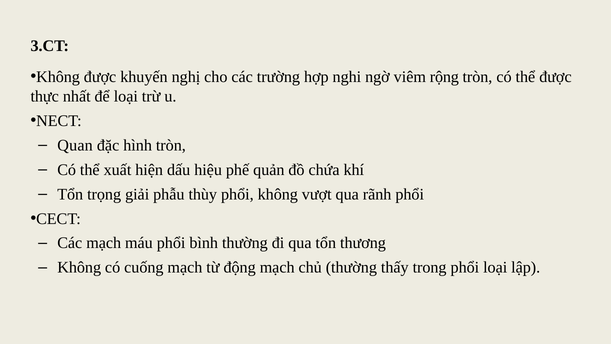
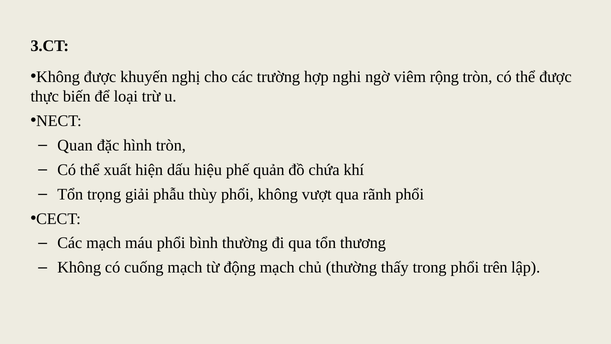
nhất: nhất -> biến
phổi loại: loại -> trên
